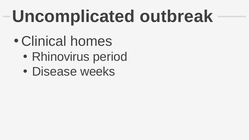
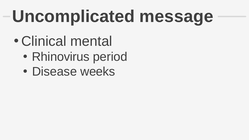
outbreak: outbreak -> message
homes: homes -> mental
